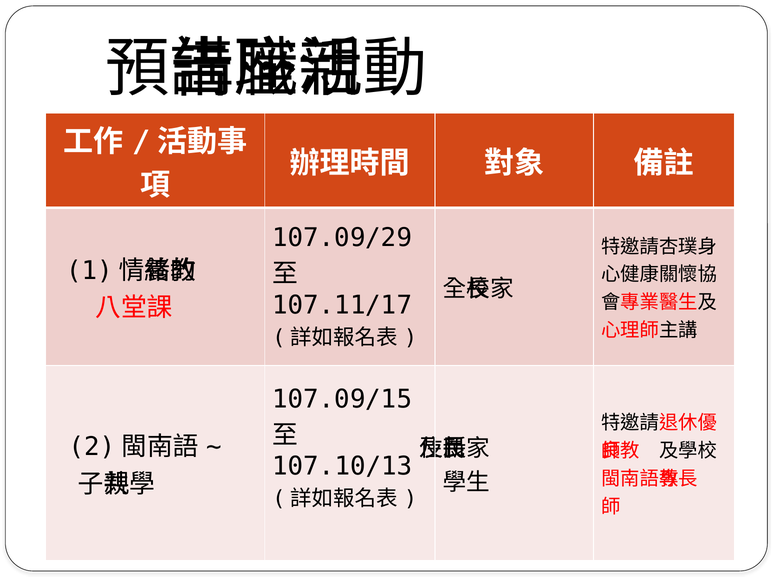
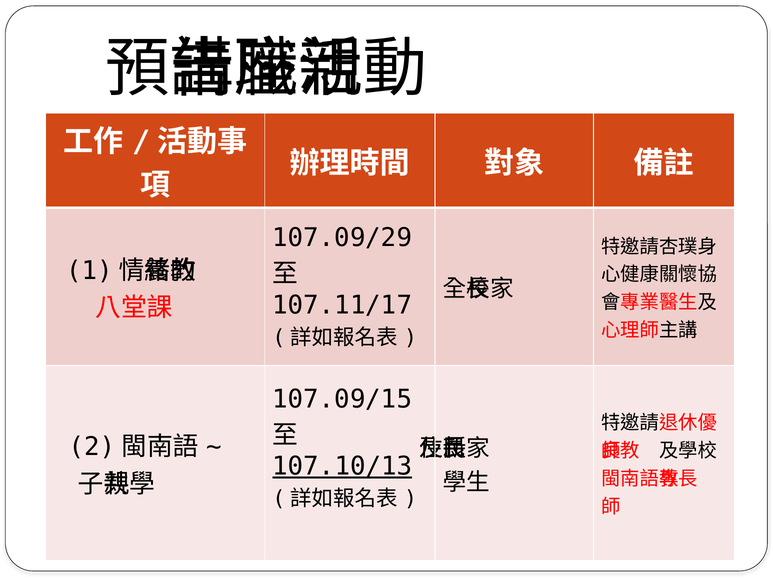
107.10/13 underline: none -> present
